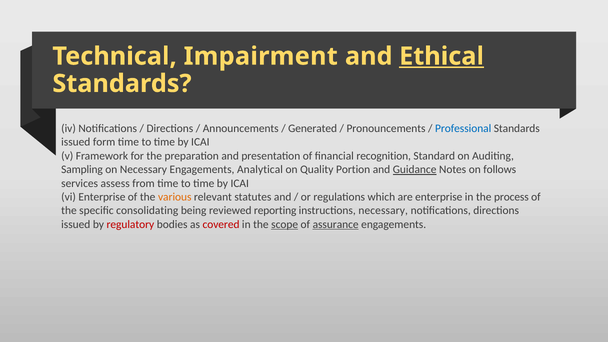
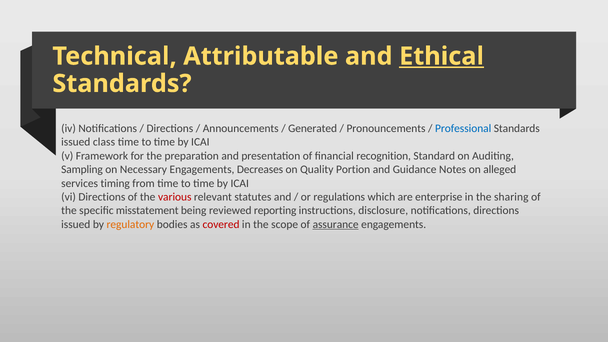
Impairment: Impairment -> Attributable
form: form -> class
Analytical: Analytical -> Decreases
Guidance underline: present -> none
follows: follows -> alleged
assess: assess -> timing
vi Enterprise: Enterprise -> Directions
various colour: orange -> red
process: process -> sharing
consolidating: consolidating -> misstatement
instructions necessary: necessary -> disclosure
regulatory colour: red -> orange
scope underline: present -> none
